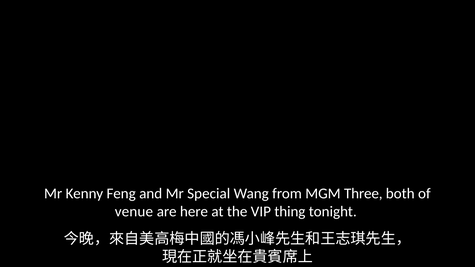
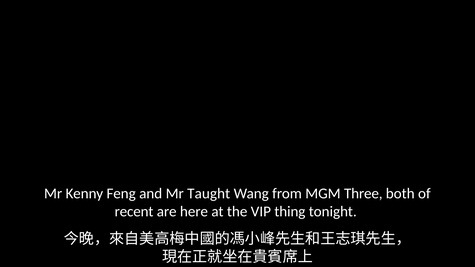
Special: Special -> Taught
venue: venue -> recent
